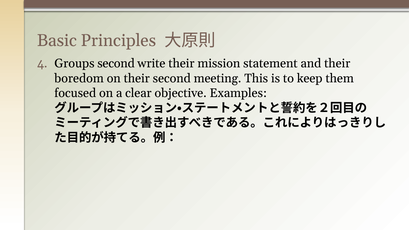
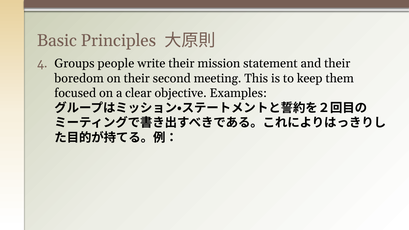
Groups second: second -> people
